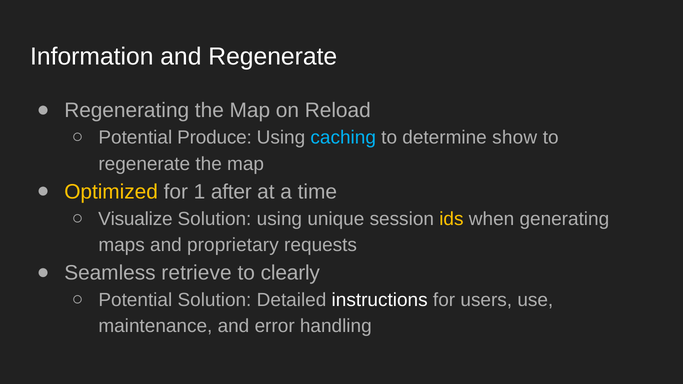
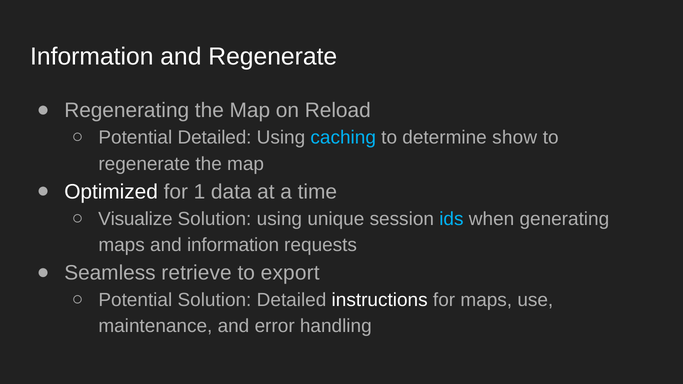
Potential Produce: Produce -> Detailed
Optimized colour: yellow -> white
after: after -> data
ids colour: yellow -> light blue
and proprietary: proprietary -> information
clearly: clearly -> export
for users: users -> maps
